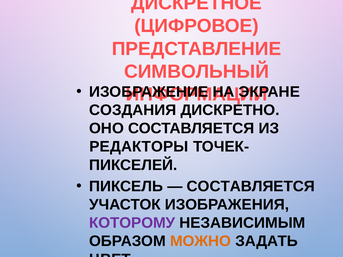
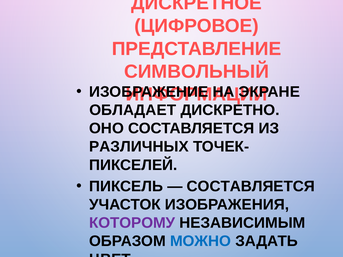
СОЗДАНИЯ: СОЗДАНИЯ -> ОБЛАДАЕТ
РЕДАКТОРЫ: РЕДАКТОРЫ -> РАЗЛИЧНЫХ
МОЖНО colour: orange -> blue
